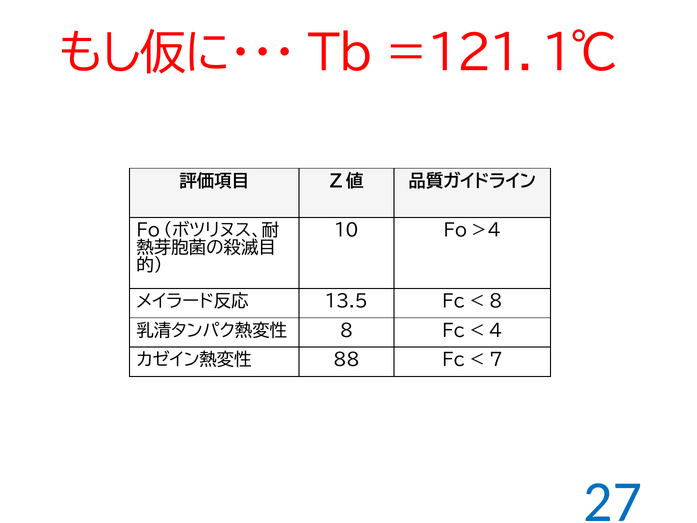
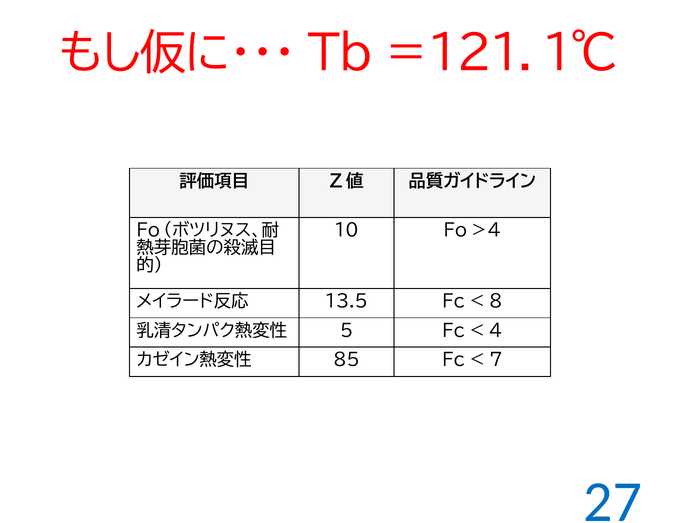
8: 8 -> 5
88: 88 -> 85
